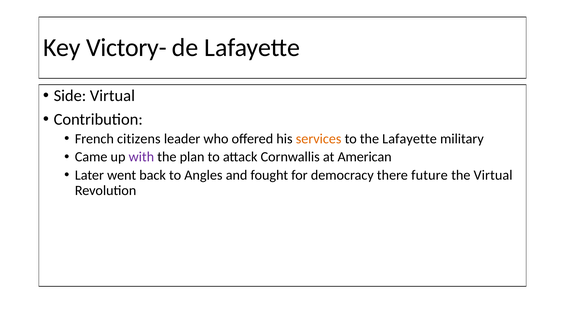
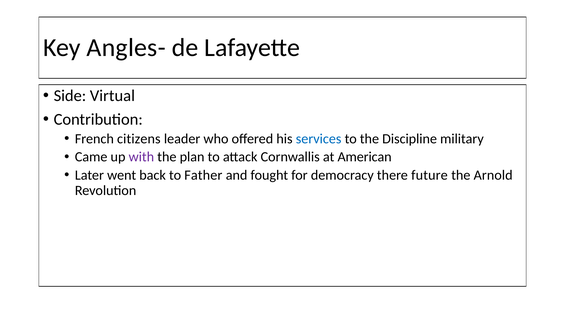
Victory-: Victory- -> Angles-
services colour: orange -> blue
the Lafayette: Lafayette -> Discipline
Angles: Angles -> Father
the Virtual: Virtual -> Arnold
